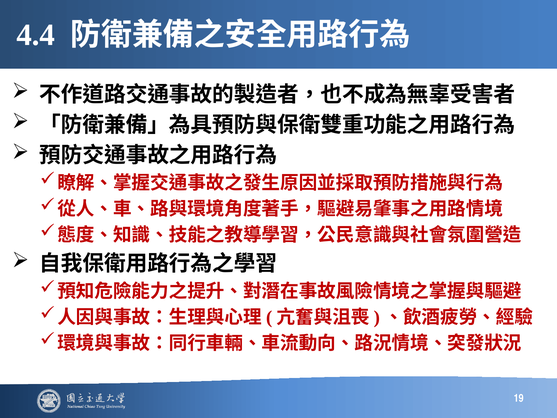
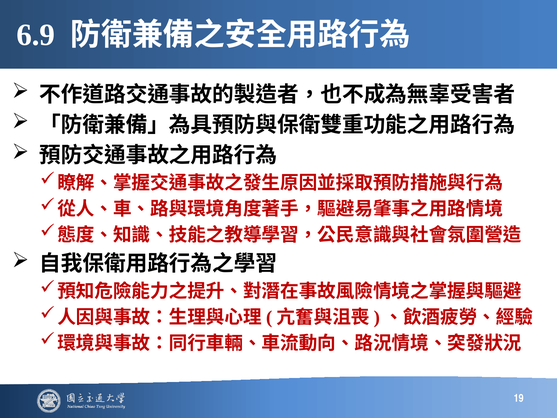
4.4: 4.4 -> 6.9
